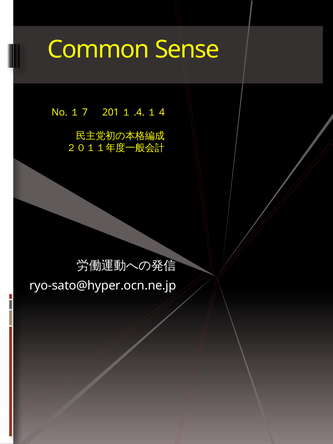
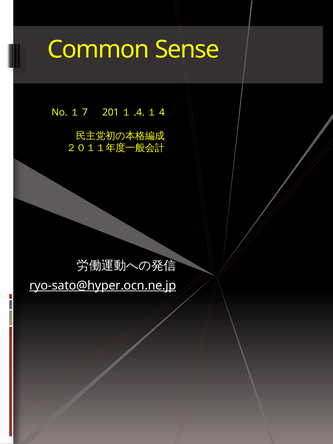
ryo-sato@hyper.ocn.ne.jp underline: none -> present
